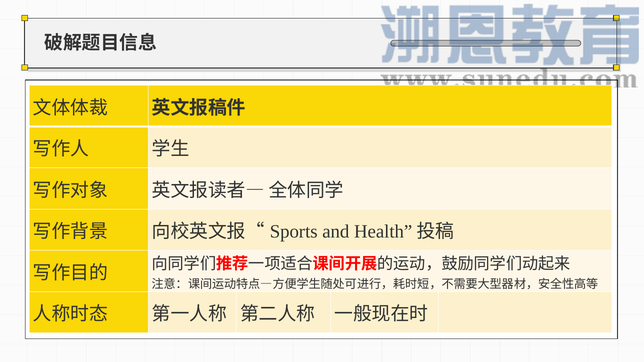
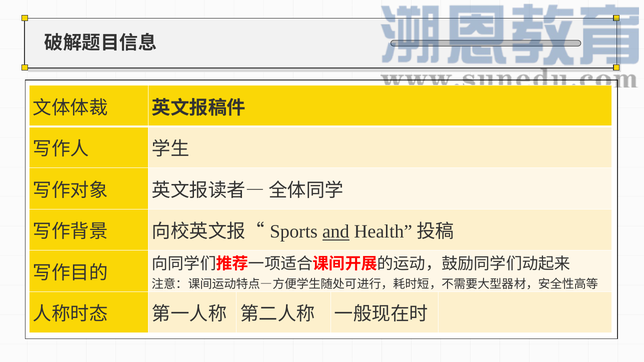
and underline: none -> present
